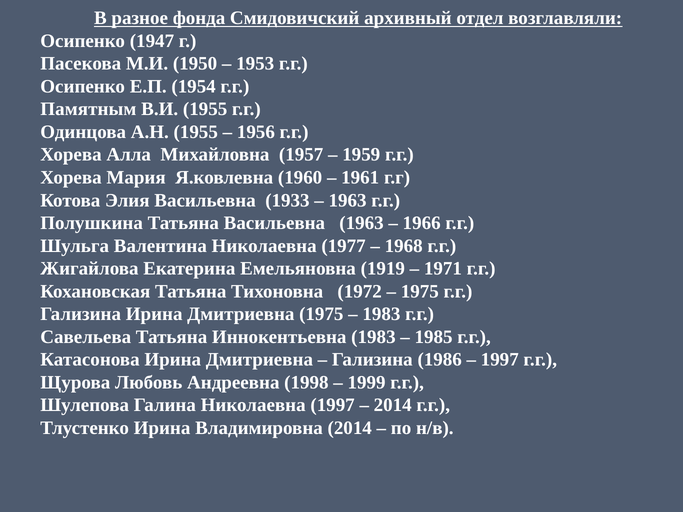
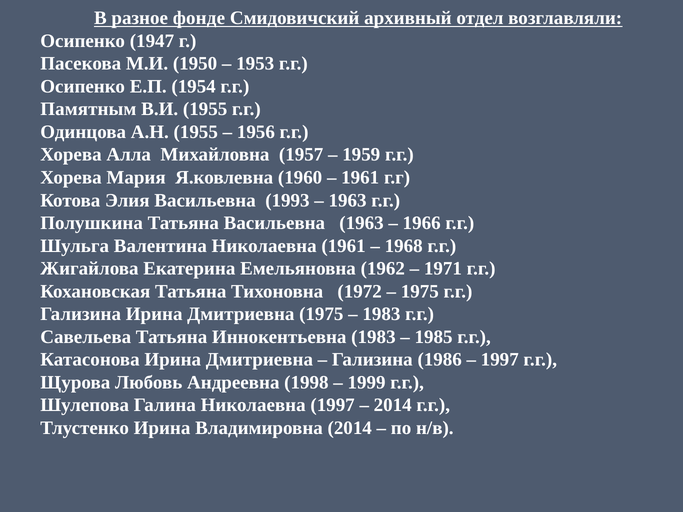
фонда: фонда -> фонде
1933: 1933 -> 1993
Николаевна 1977: 1977 -> 1961
1919: 1919 -> 1962
